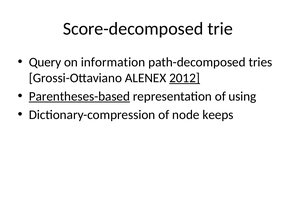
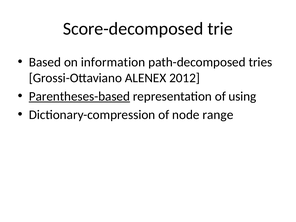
Query: Query -> Based
2012 underline: present -> none
keeps: keeps -> range
